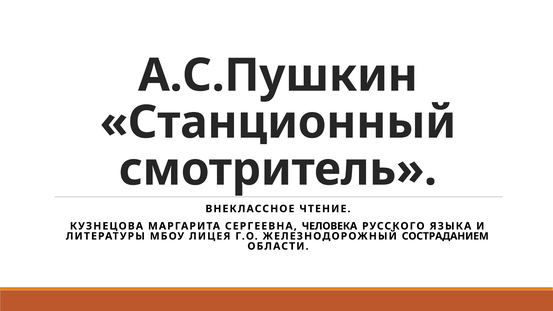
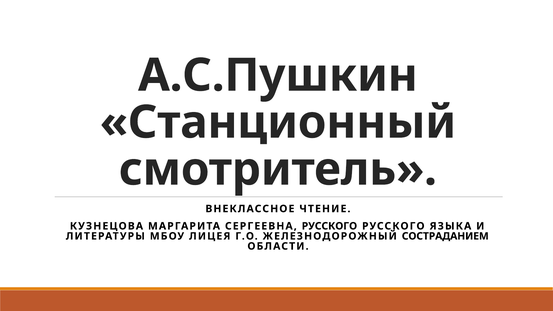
СЕРГЕЕВНА ЧЕЛОВЕКА: ЧЕЛОВЕКА -> РУССКОГО
